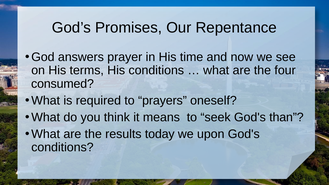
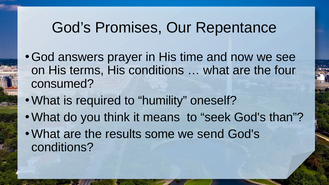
prayers: prayers -> humility
today: today -> some
upon: upon -> send
